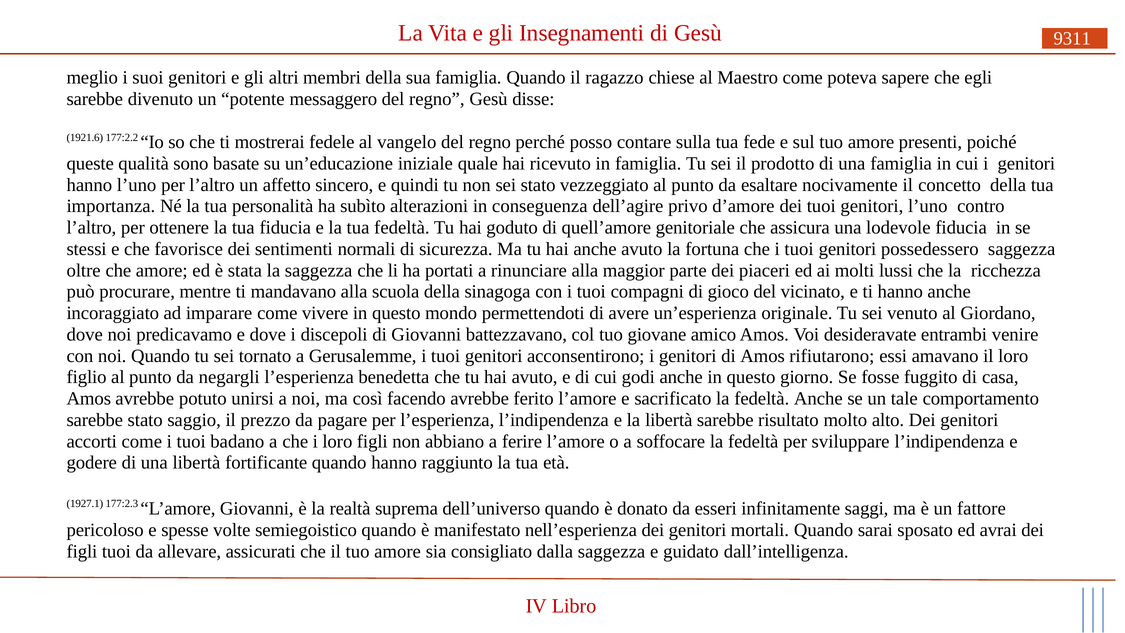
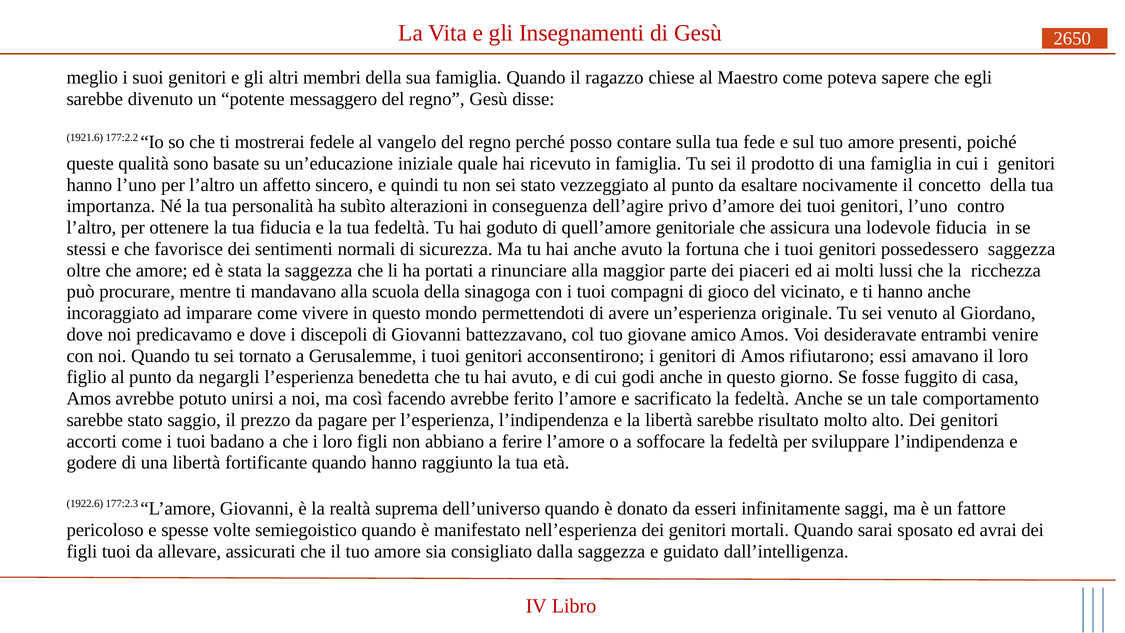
9311: 9311 -> 2650
1927.1: 1927.1 -> 1922.6
